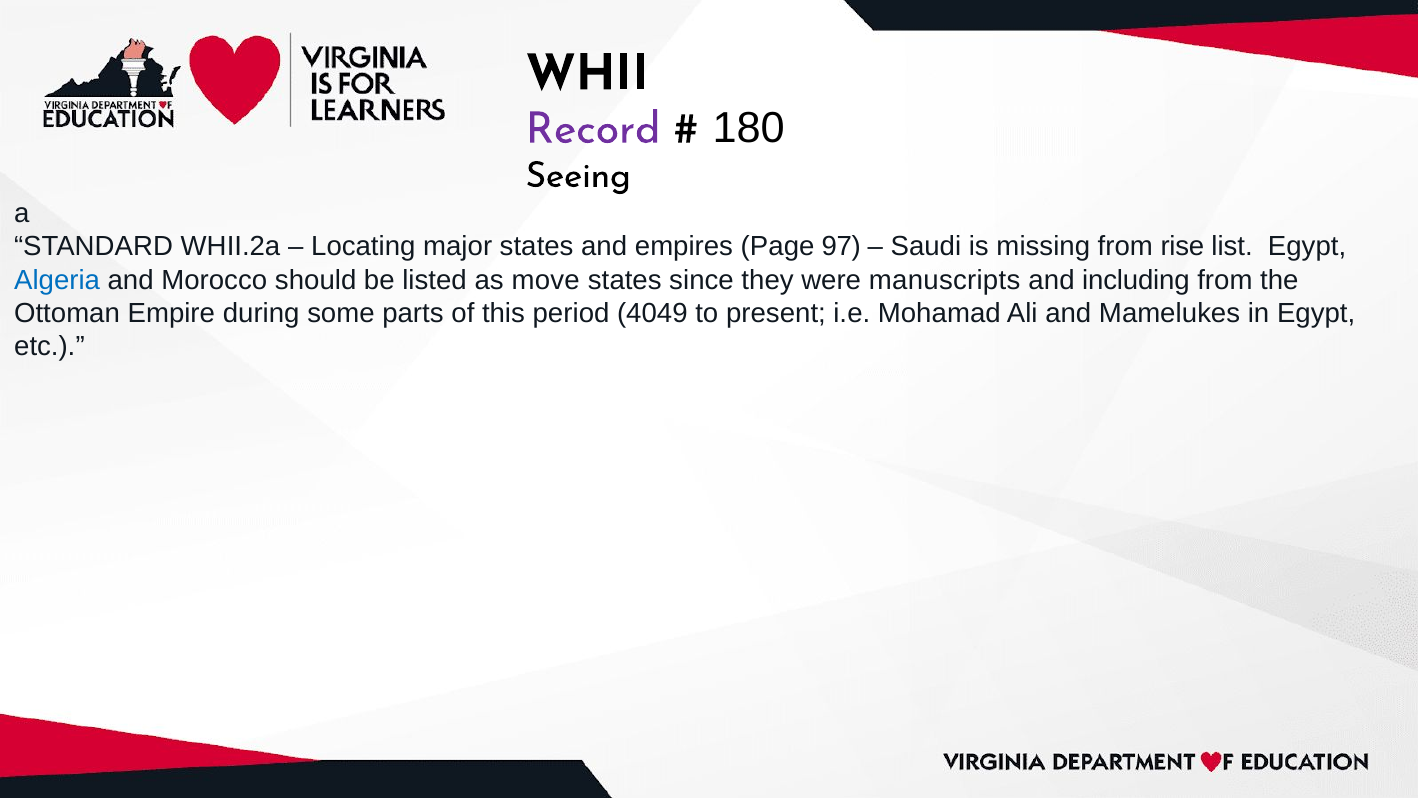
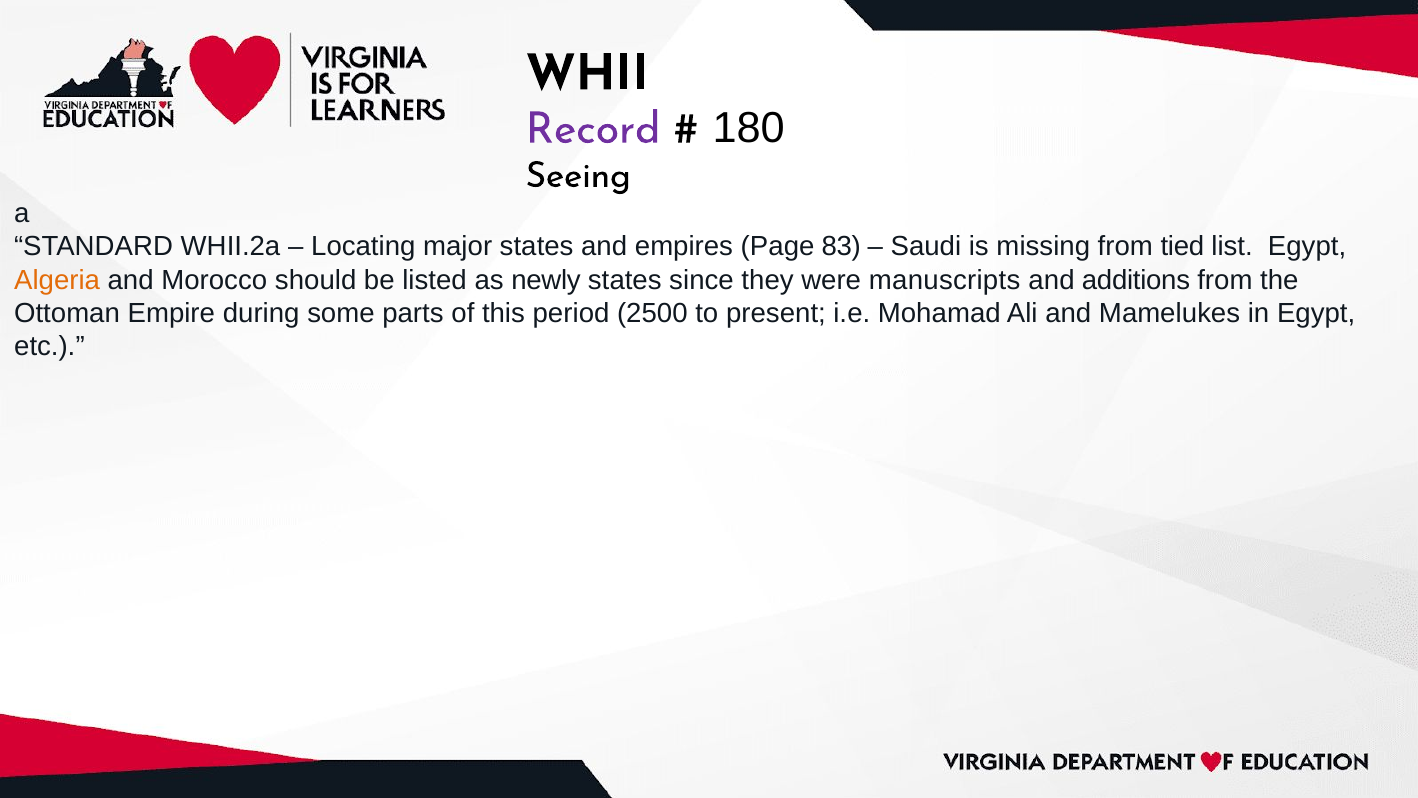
97: 97 -> 83
rise: rise -> tied
Algeria colour: blue -> orange
move: move -> newly
including: including -> additions
4049: 4049 -> 2500
